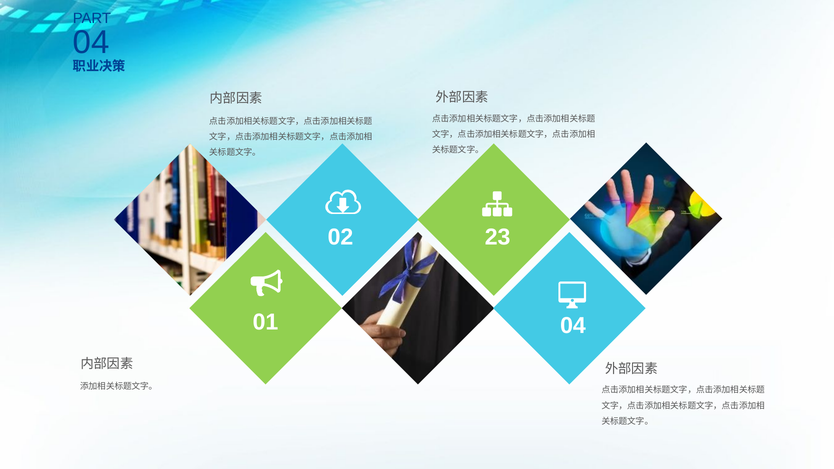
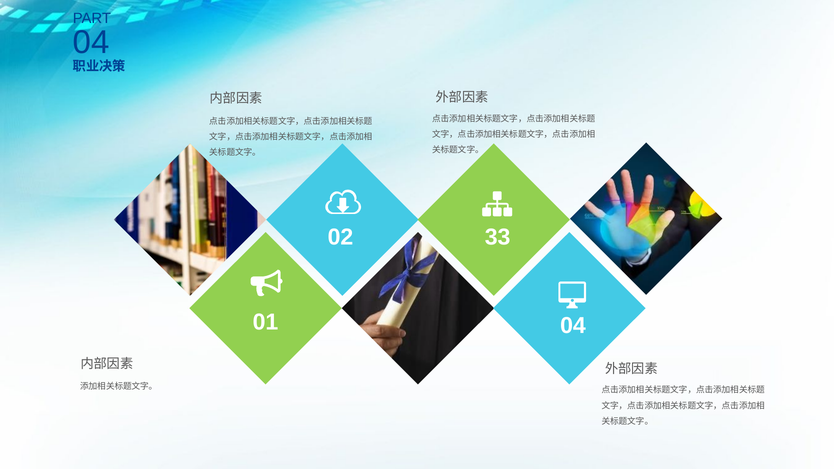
23: 23 -> 33
